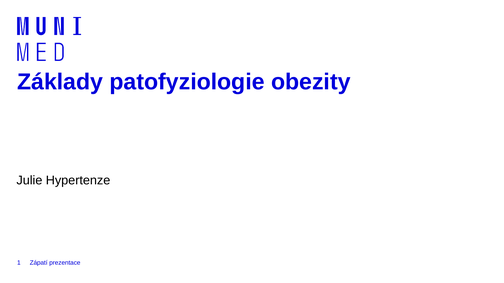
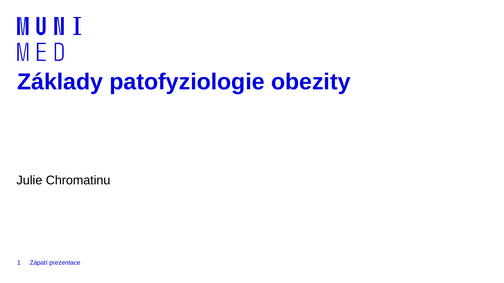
Hypertenze: Hypertenze -> Chromatinu
